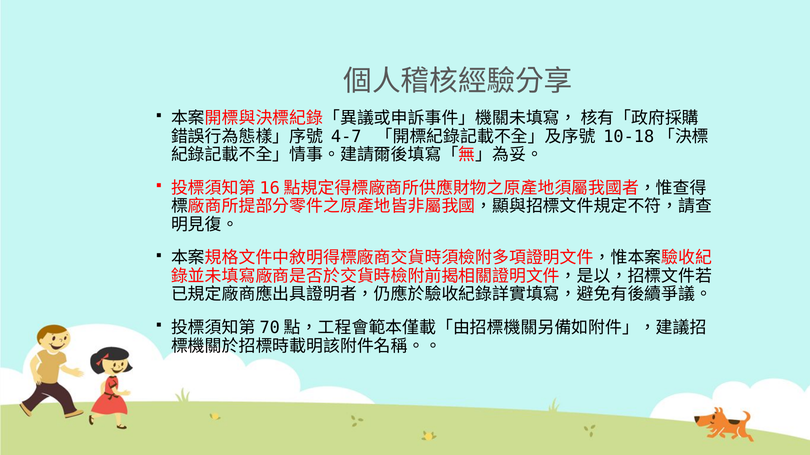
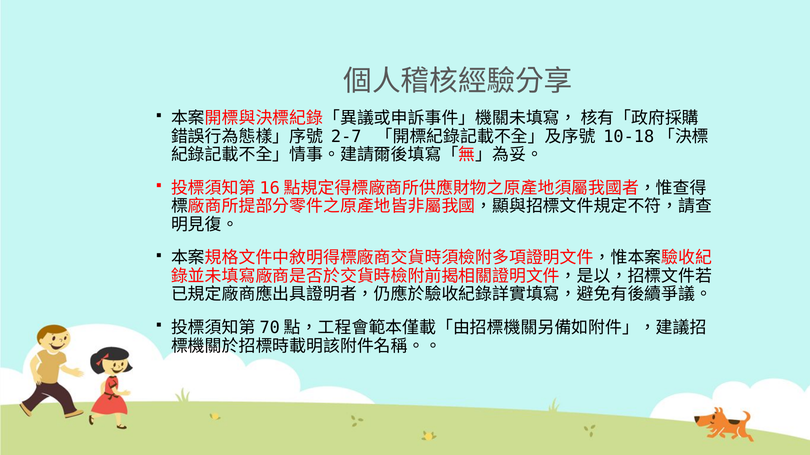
4-7: 4-7 -> 2-7
